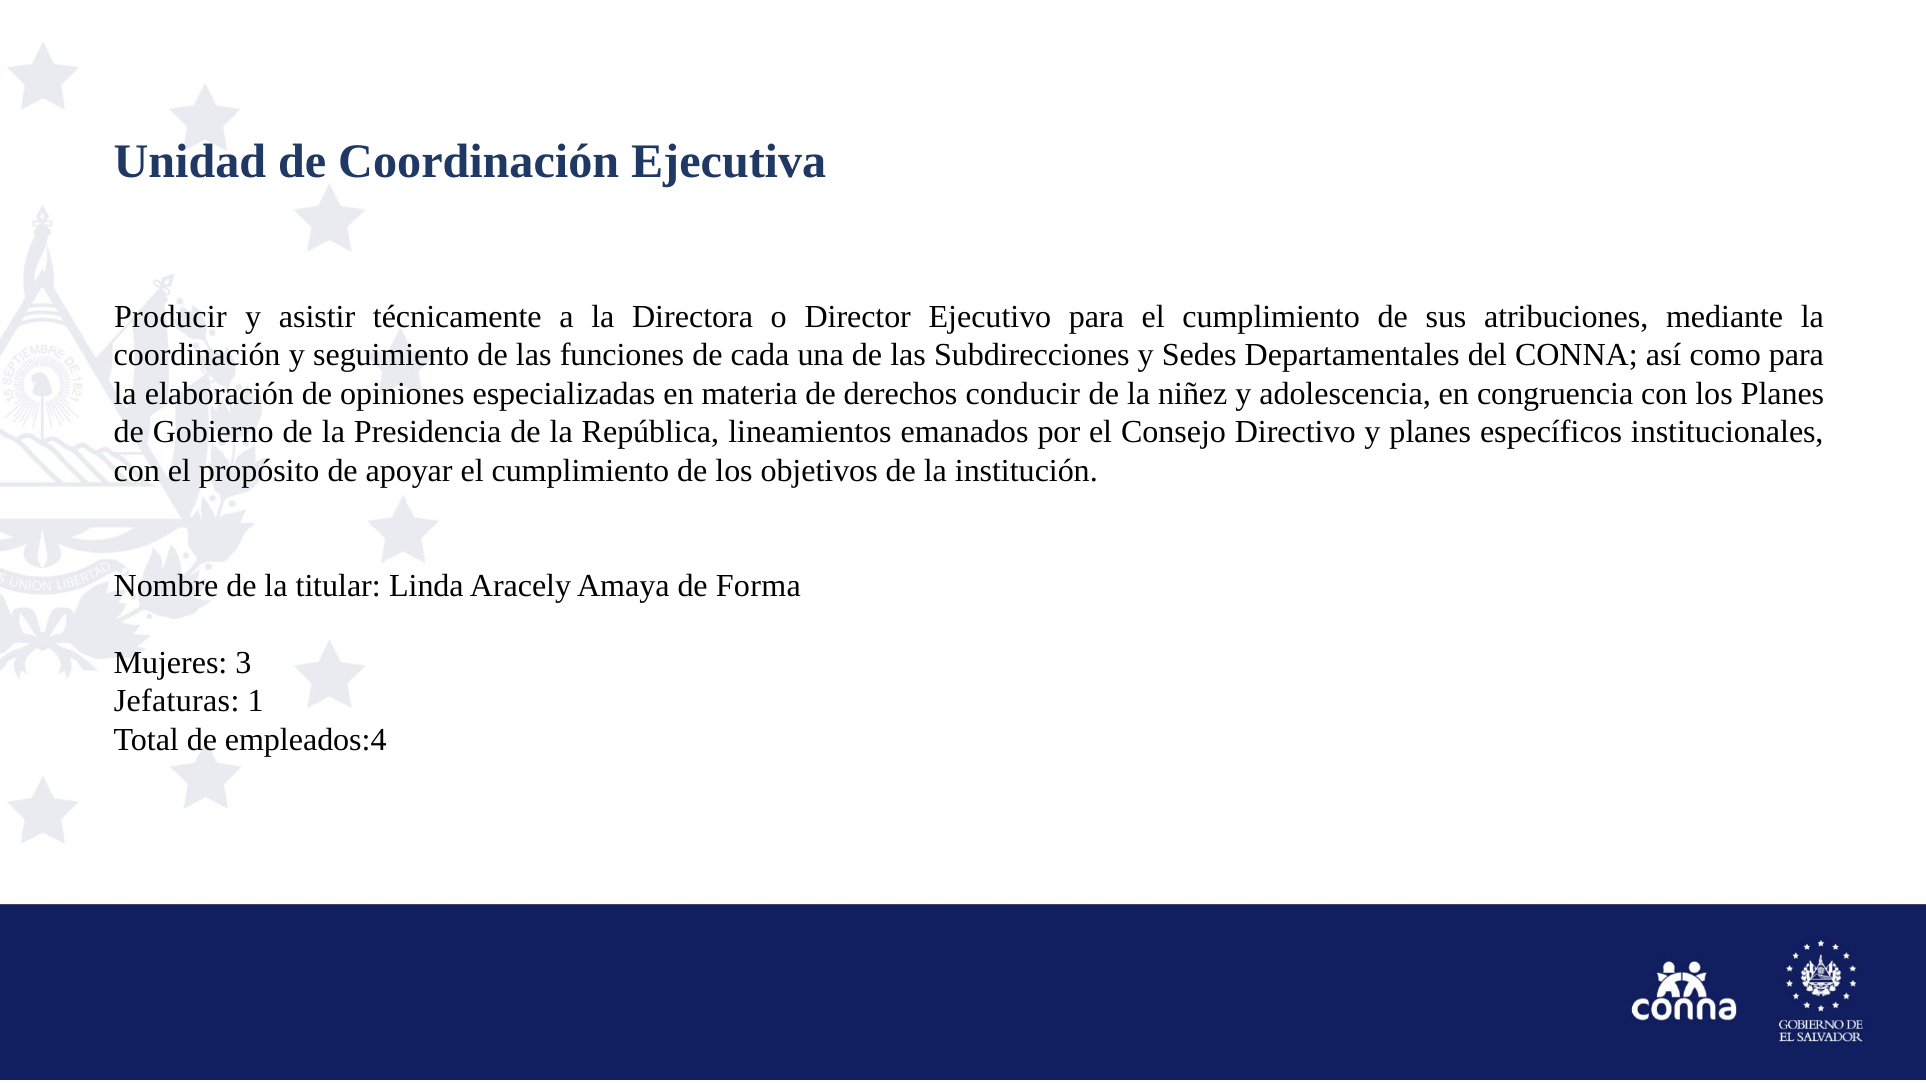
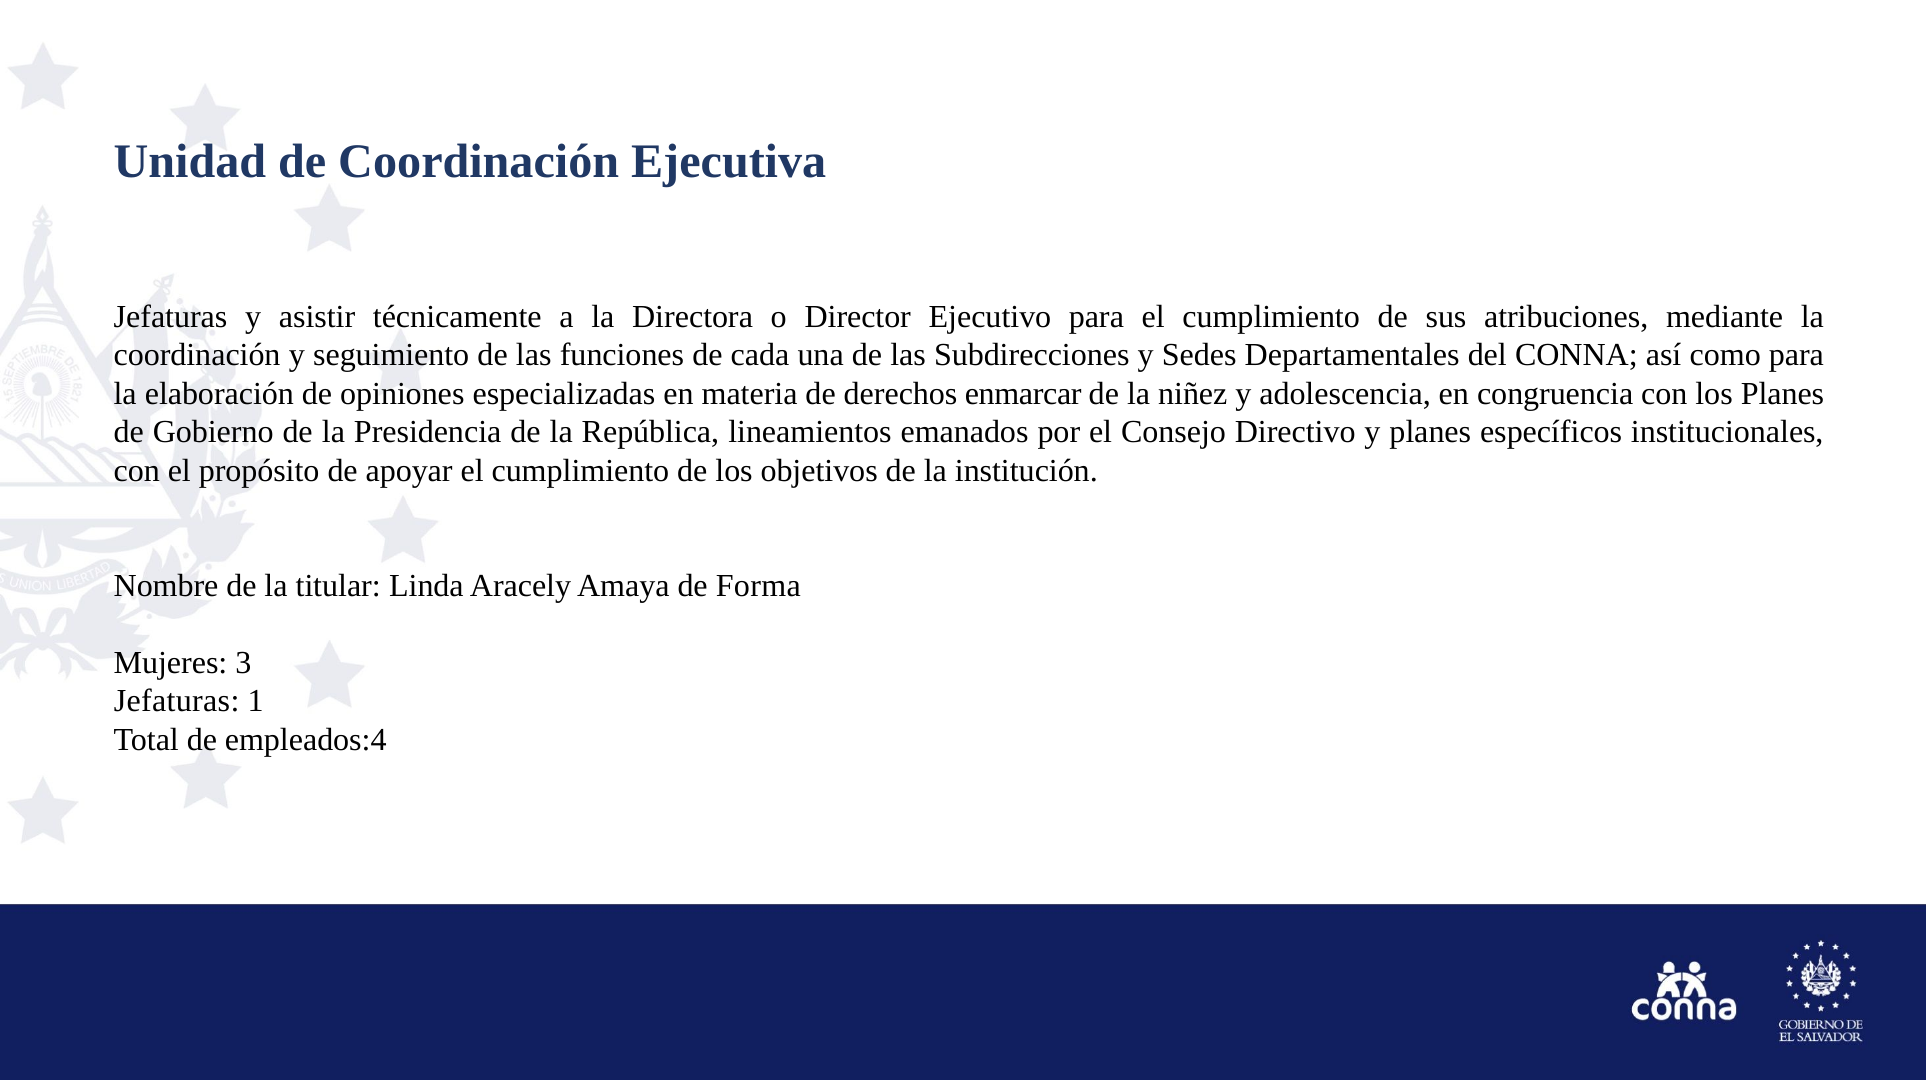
Producir at (170, 317): Producir -> Jefaturas
conducir: conducir -> enmarcar
